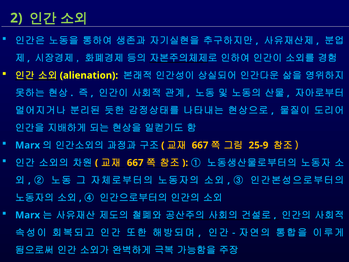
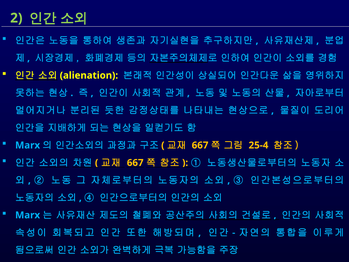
25-9: 25-9 -> 25-4
